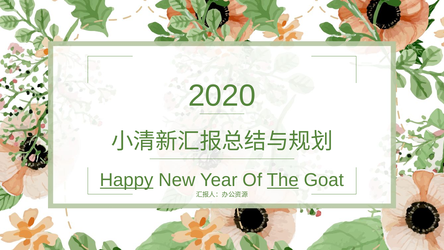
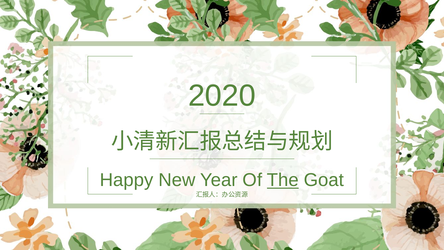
Happy underline: present -> none
